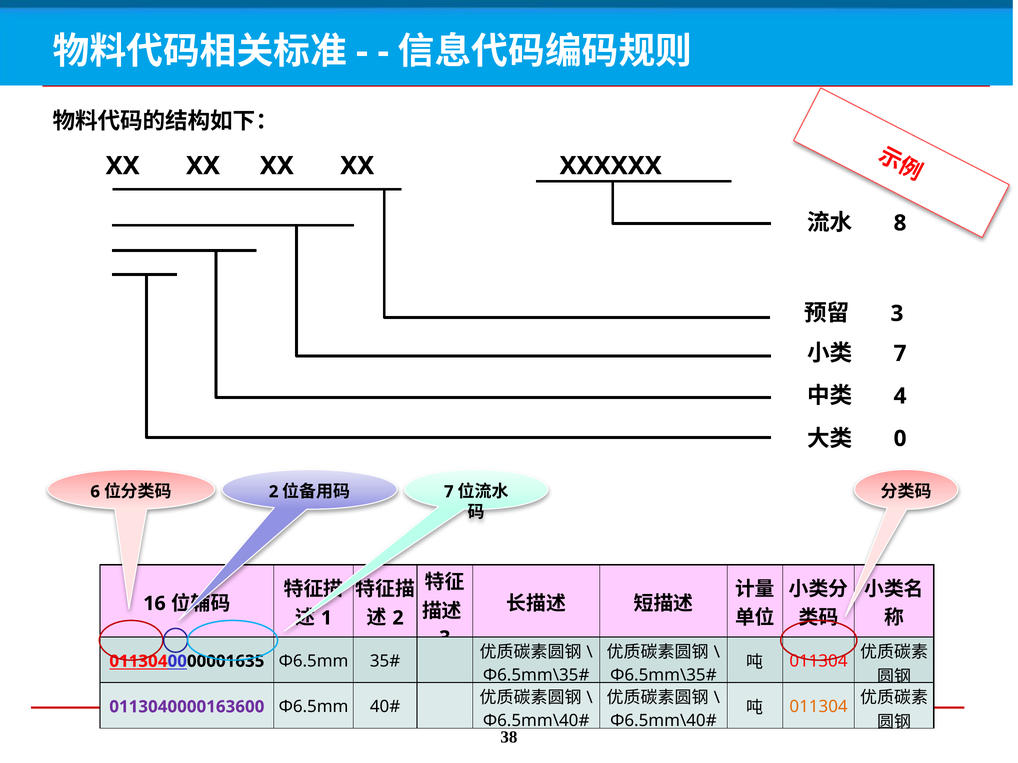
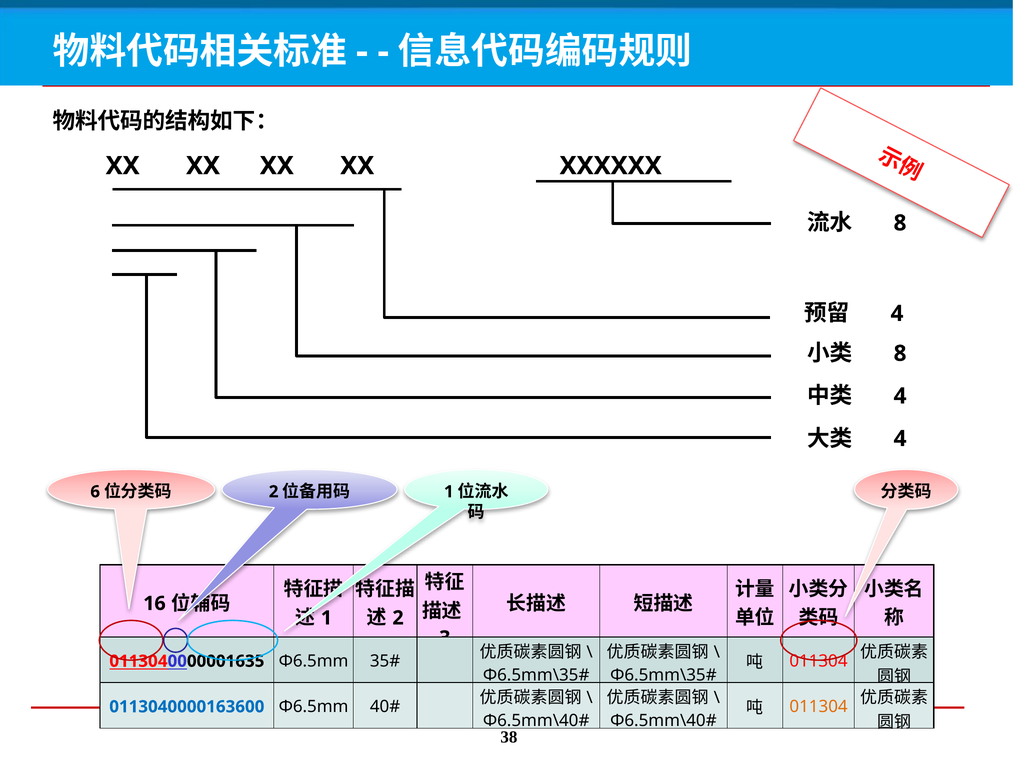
3 at (897, 314): 3 -> 4
7 at (900, 354): 7 -> 8
0 at (900, 439): 0 -> 4
7 at (449, 492): 7 -> 1
0113040000163600 colour: purple -> blue
